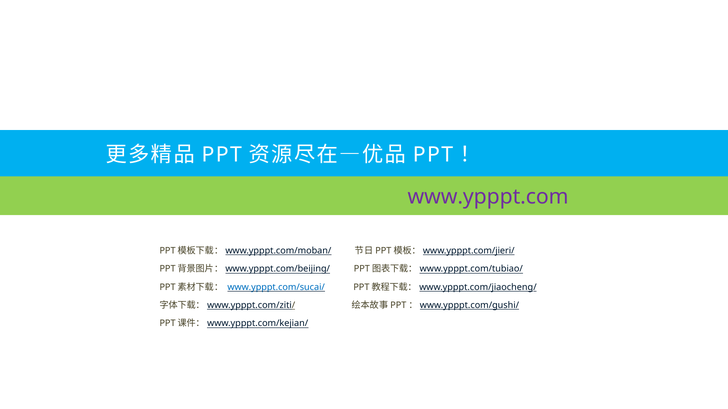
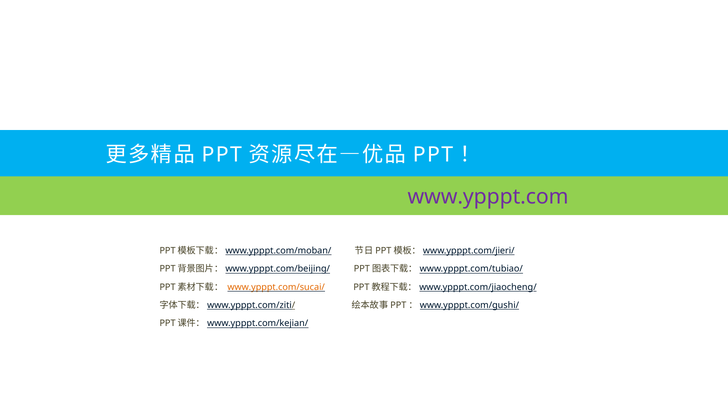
www.ypppt.com/sucai/ colour: blue -> orange
